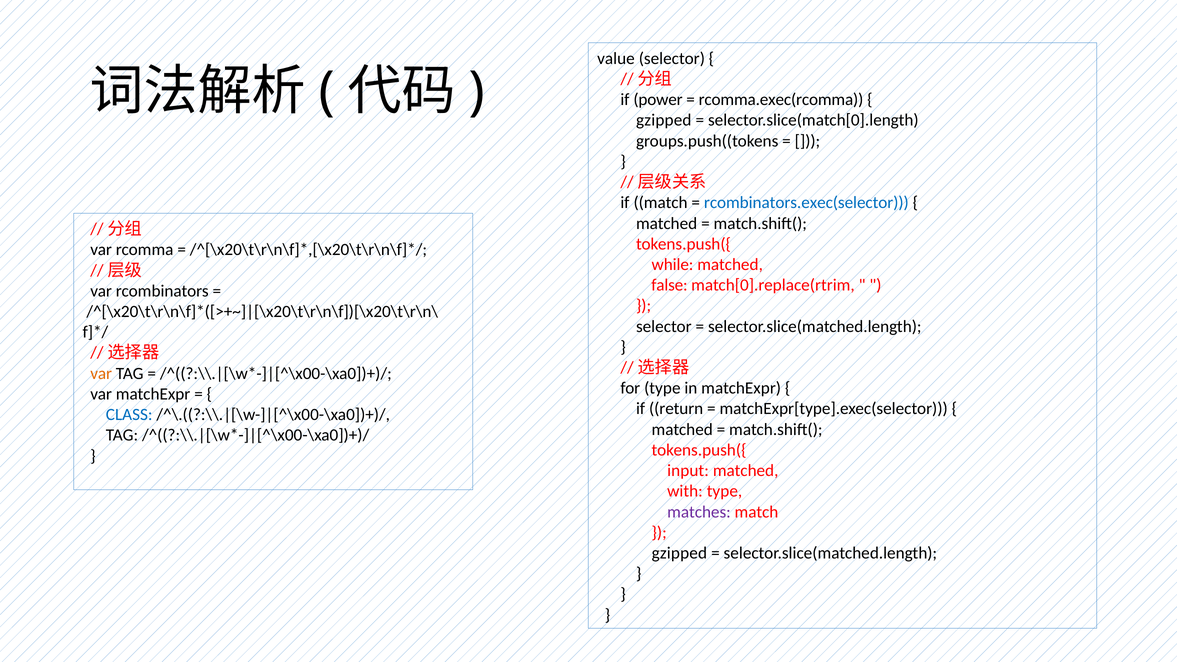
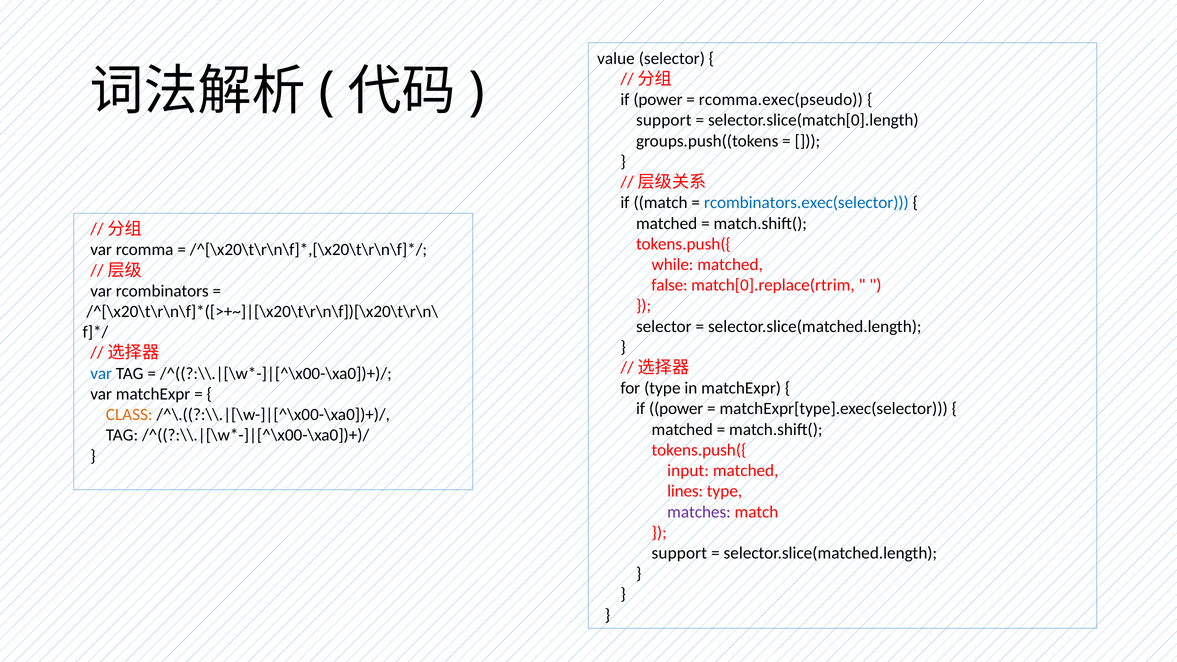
rcomma.exec(rcomma: rcomma.exec(rcomma -> rcomma.exec(pseudo
gzipped at (664, 120): gzipped -> support
var at (101, 373) colour: orange -> blue
return at (676, 409): return -> power
CLASS colour: blue -> orange
with: with -> lines
gzipped at (679, 553): gzipped -> support
